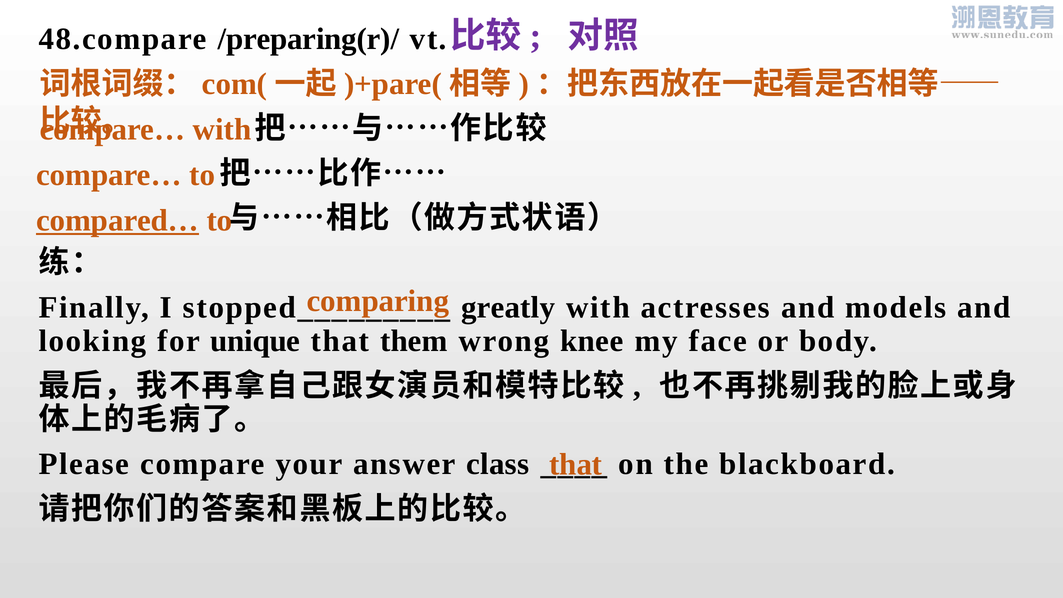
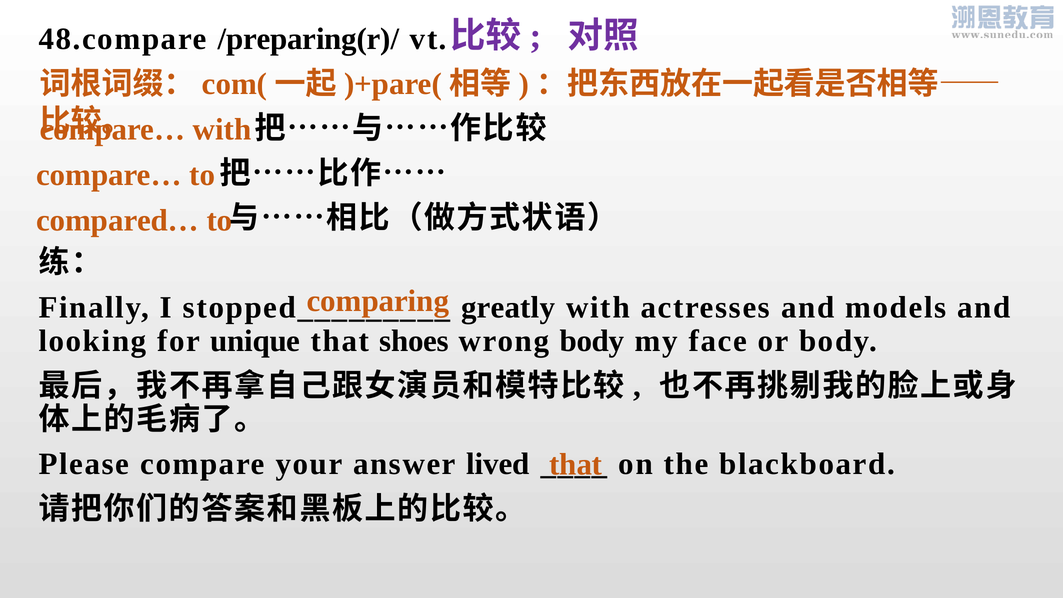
compared… underline: present -> none
them: them -> shoes
wrong knee: knee -> body
class: class -> lived
